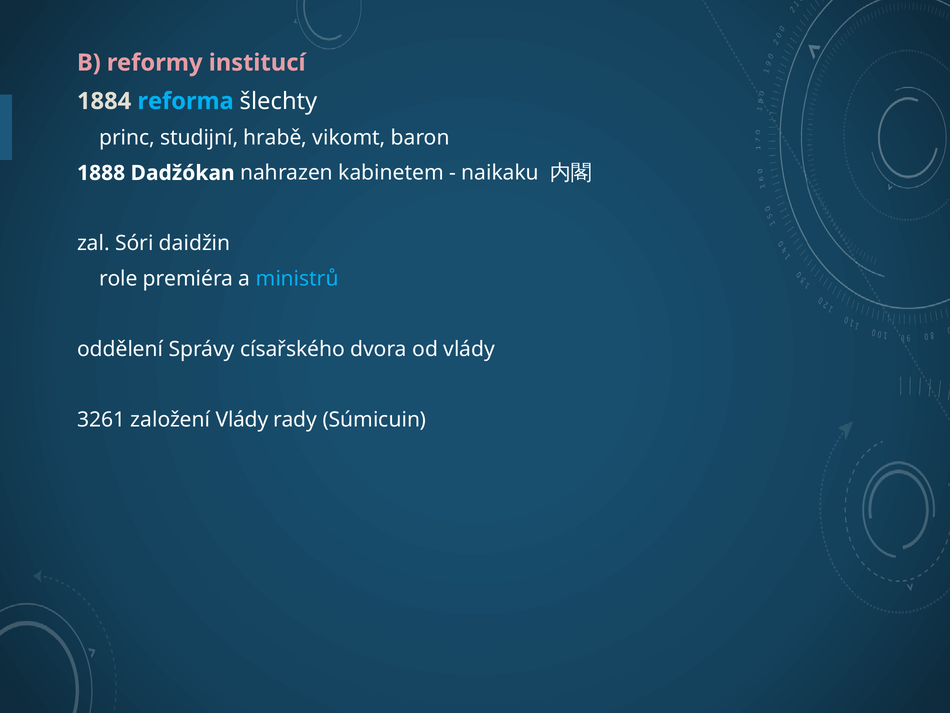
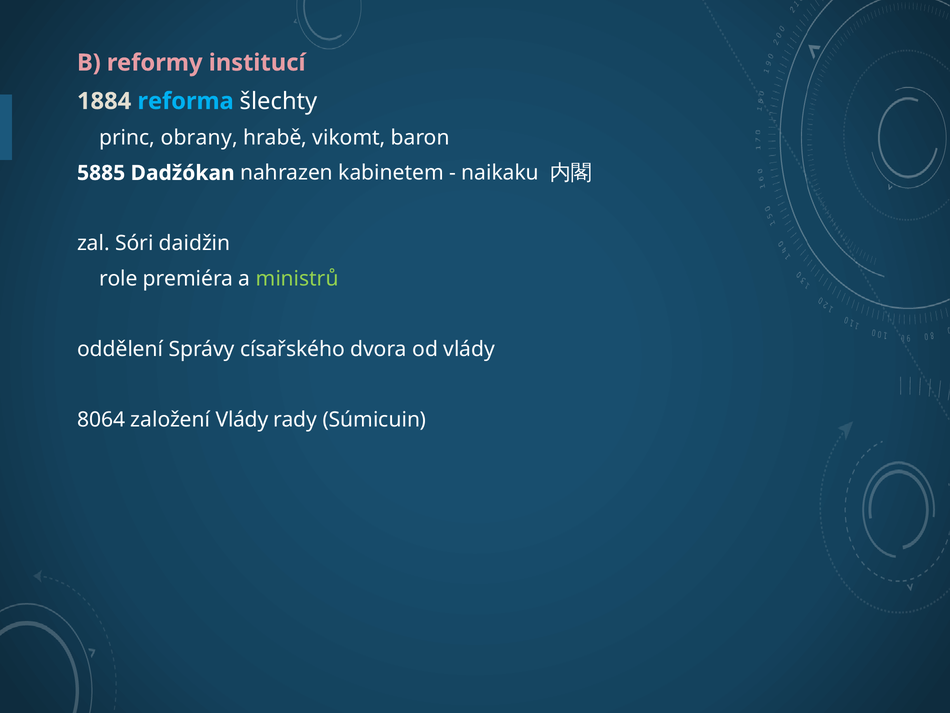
studijní: studijní -> obrany
1888: 1888 -> 5885
ministrů colour: light blue -> light green
3261: 3261 -> 8064
